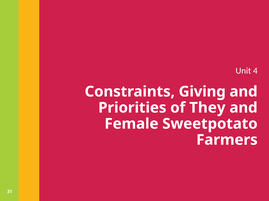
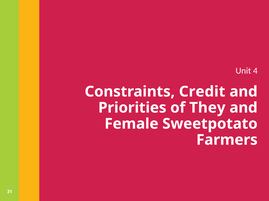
Giving: Giving -> Credit
